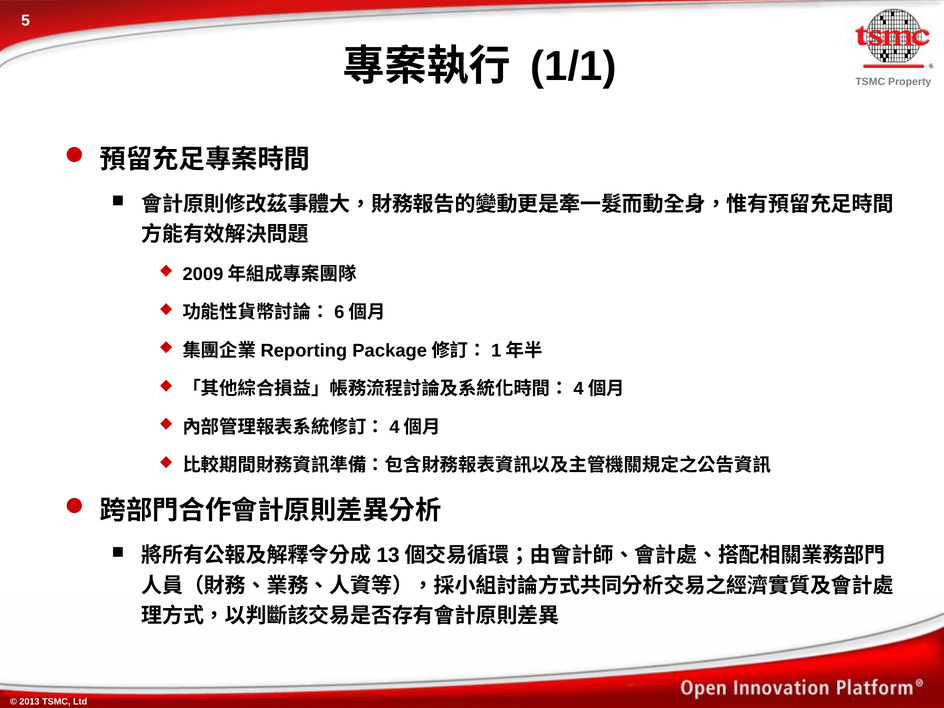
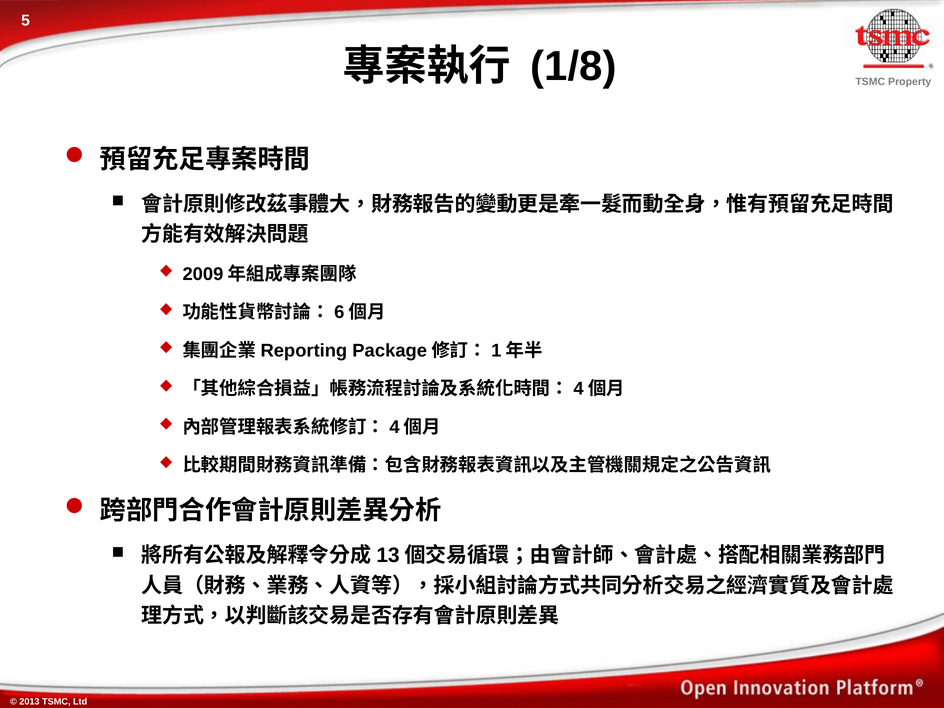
1/1: 1/1 -> 1/8
